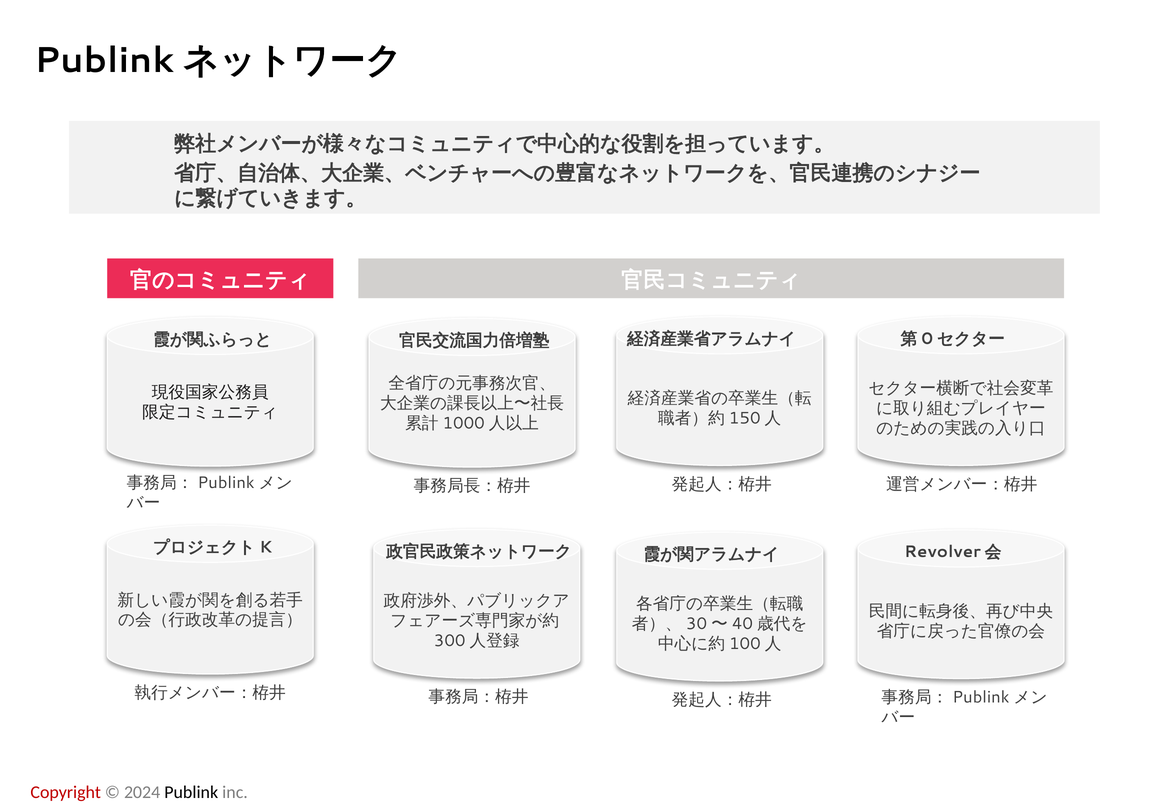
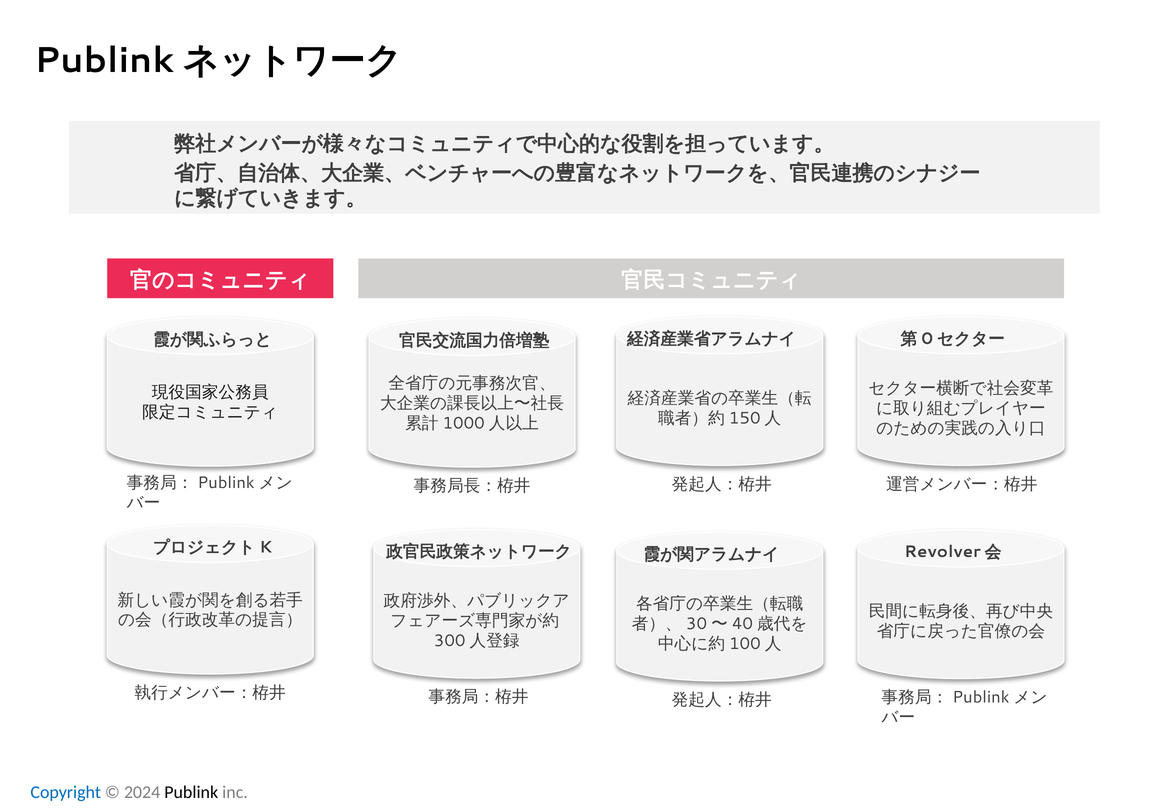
Copyright colour: red -> blue
